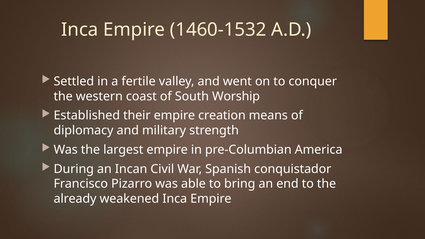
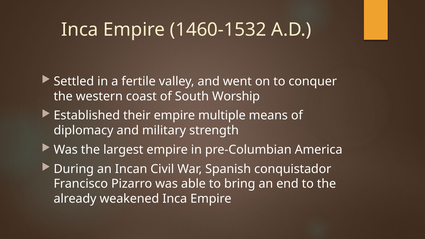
creation: creation -> multiple
